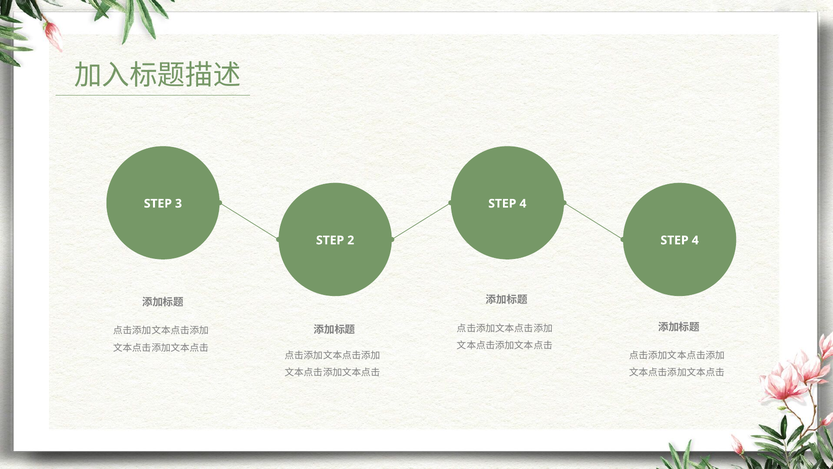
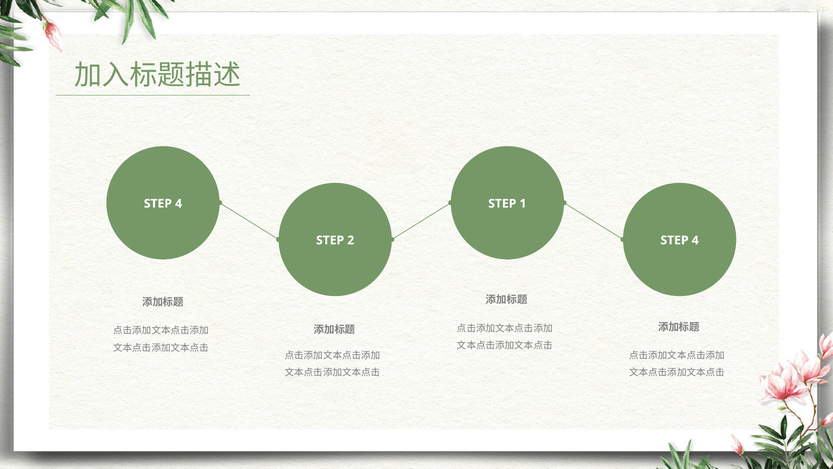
3 at (179, 203): 3 -> 4
4 at (523, 203): 4 -> 1
